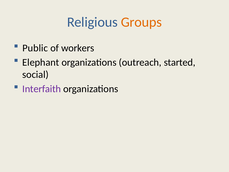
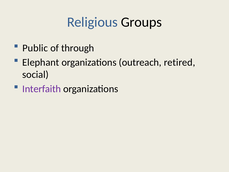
Groups colour: orange -> black
workers: workers -> through
started: started -> retired
